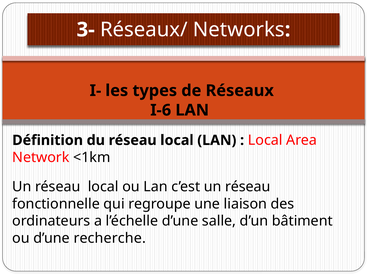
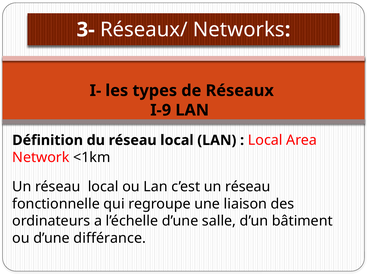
I-6: I-6 -> I-9
recherche: recherche -> différance
